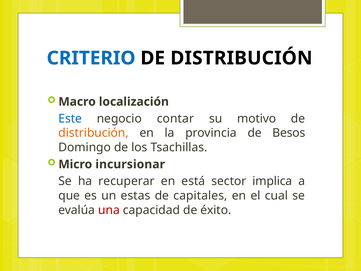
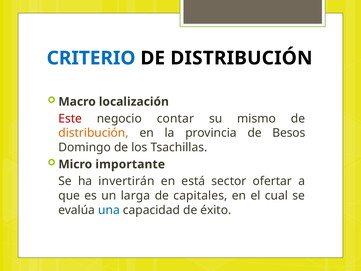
Este colour: blue -> red
motivo: motivo -> mismo
incursionar: incursionar -> importante
recuperar: recuperar -> invertirán
implica: implica -> ofertar
estas: estas -> larga
una colour: red -> blue
